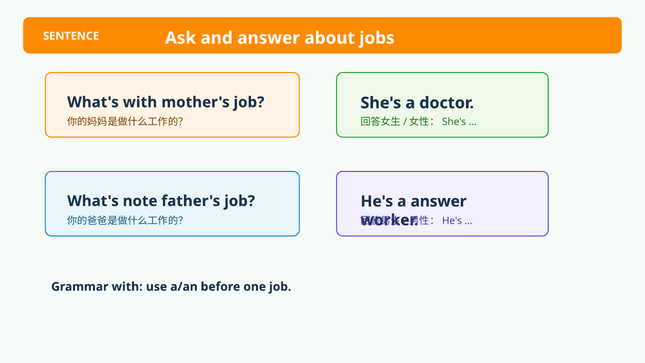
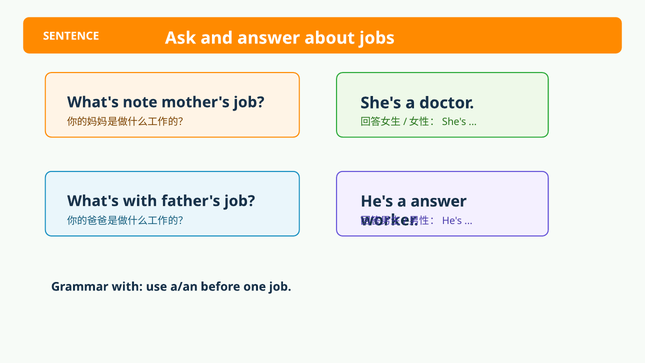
What's with: with -> note
What's note: note -> with
